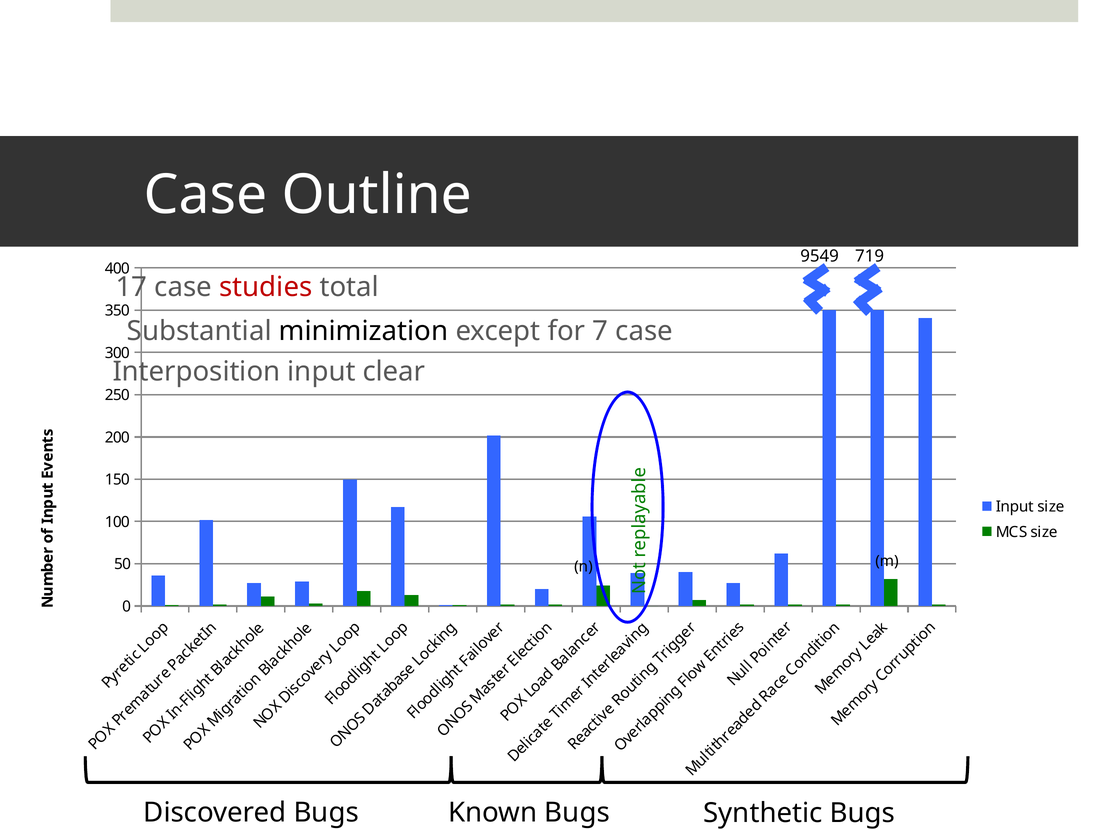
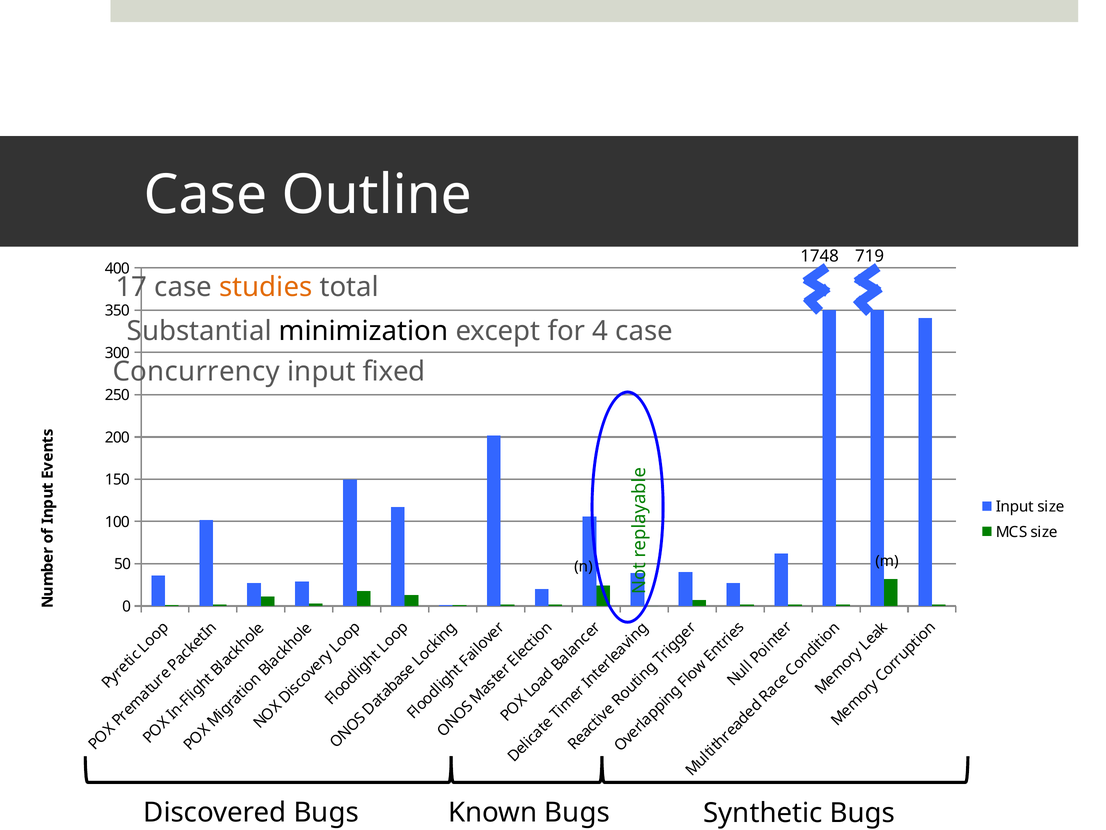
9549: 9549 -> 1748
studies colour: red -> orange
7: 7 -> 4
Interposition: Interposition -> Concurrency
clear: clear -> fixed
